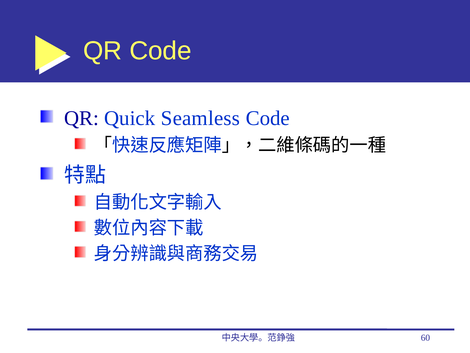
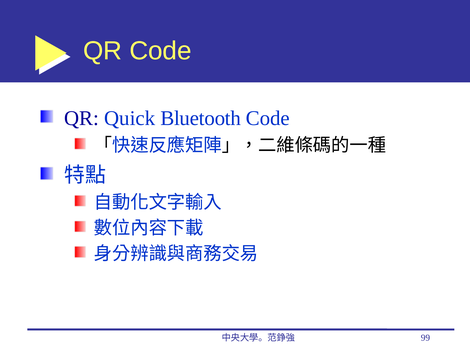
Seamless: Seamless -> Bluetooth
60: 60 -> 99
